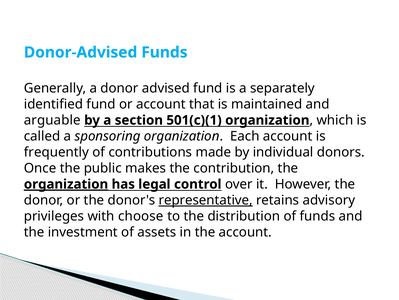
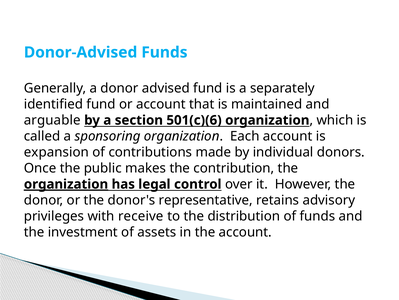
501(c)(1: 501(c)(1 -> 501(c)(6
frequently: frequently -> expansion
representative underline: present -> none
choose: choose -> receive
